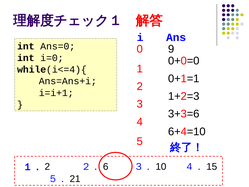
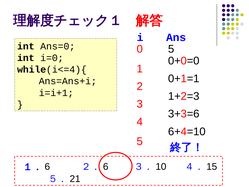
0 9: 9 -> 5
2 at (47, 167): 2 -> 6
